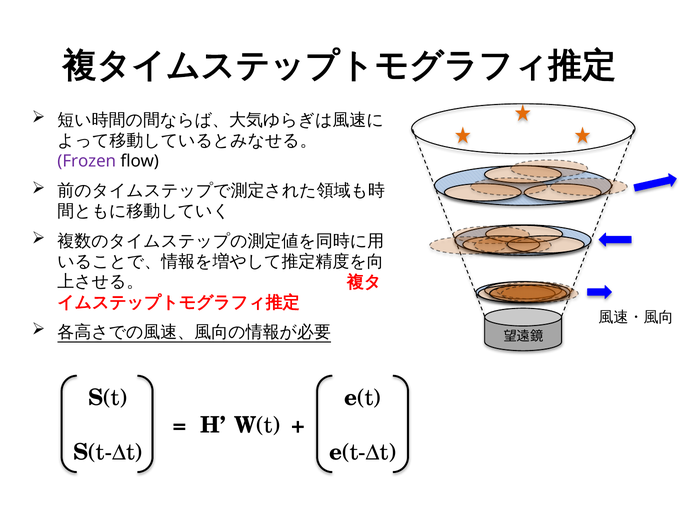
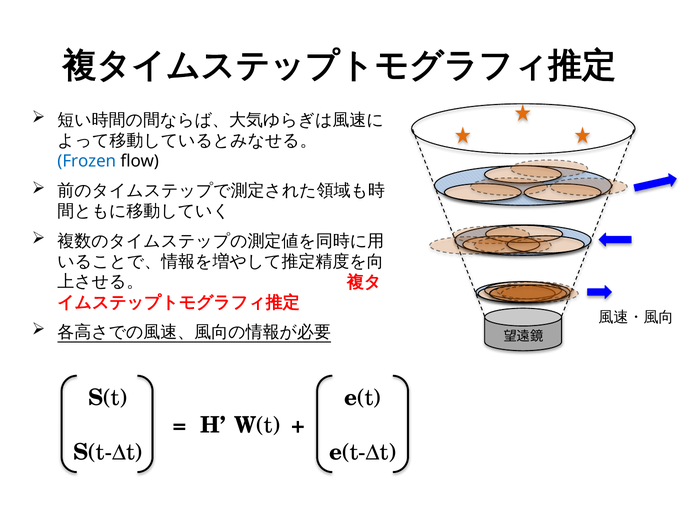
Frozen colour: purple -> blue
